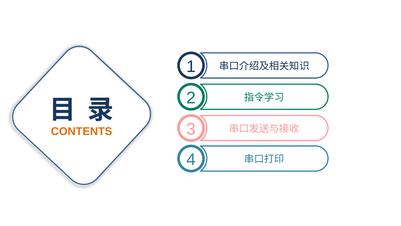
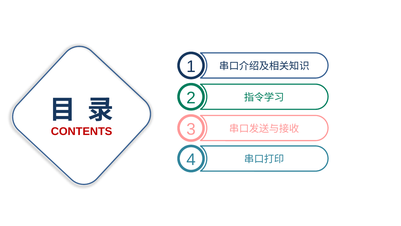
CONTENTS colour: orange -> red
